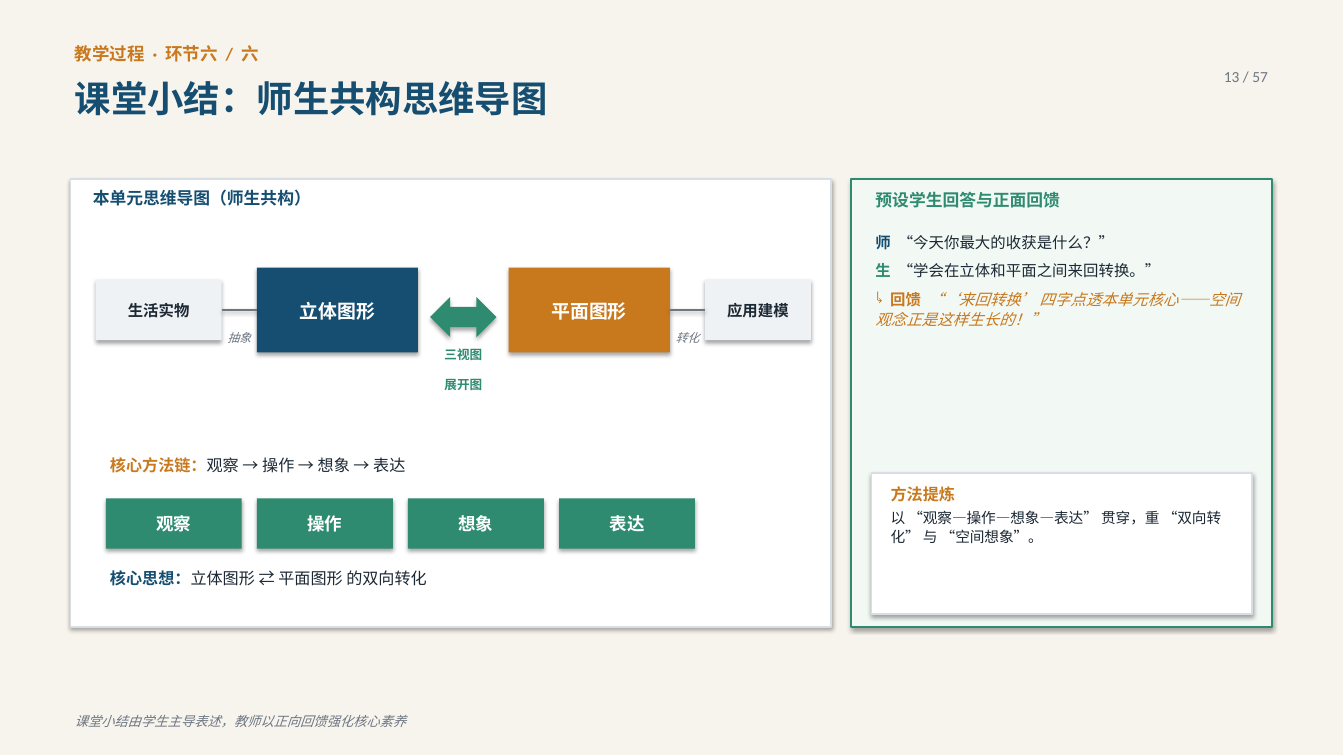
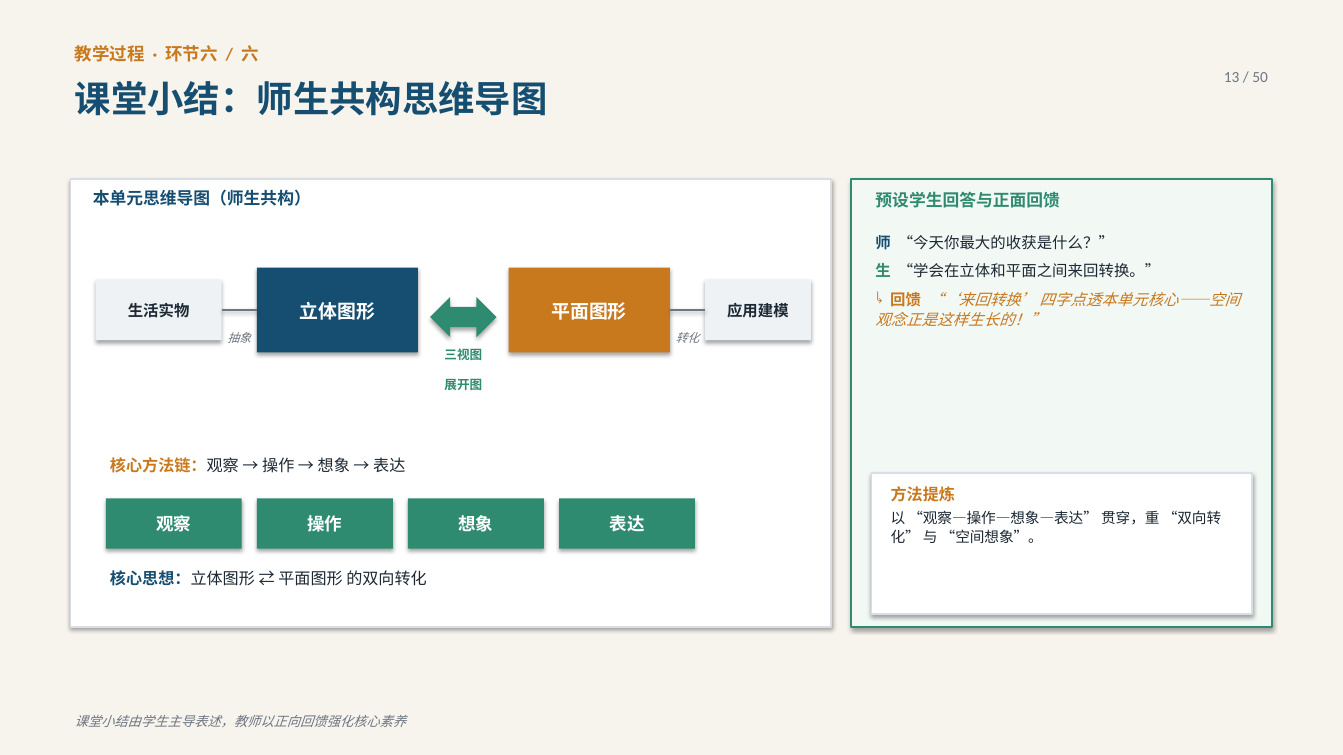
57: 57 -> 50
